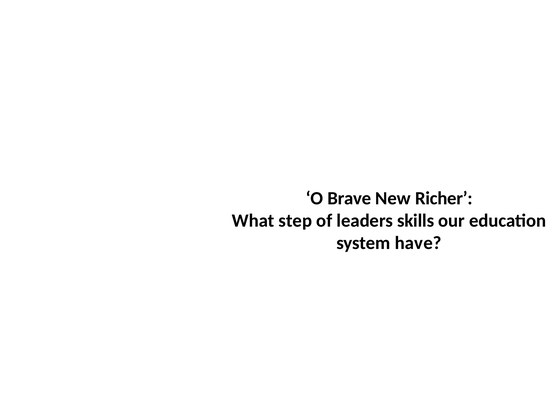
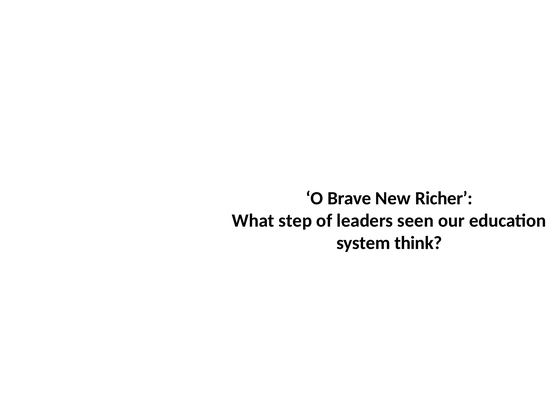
skills: skills -> seen
have: have -> think
